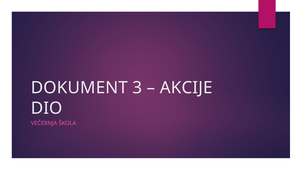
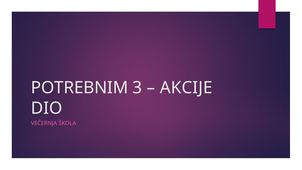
DOKUMENT: DOKUMENT -> POTREBNIM
